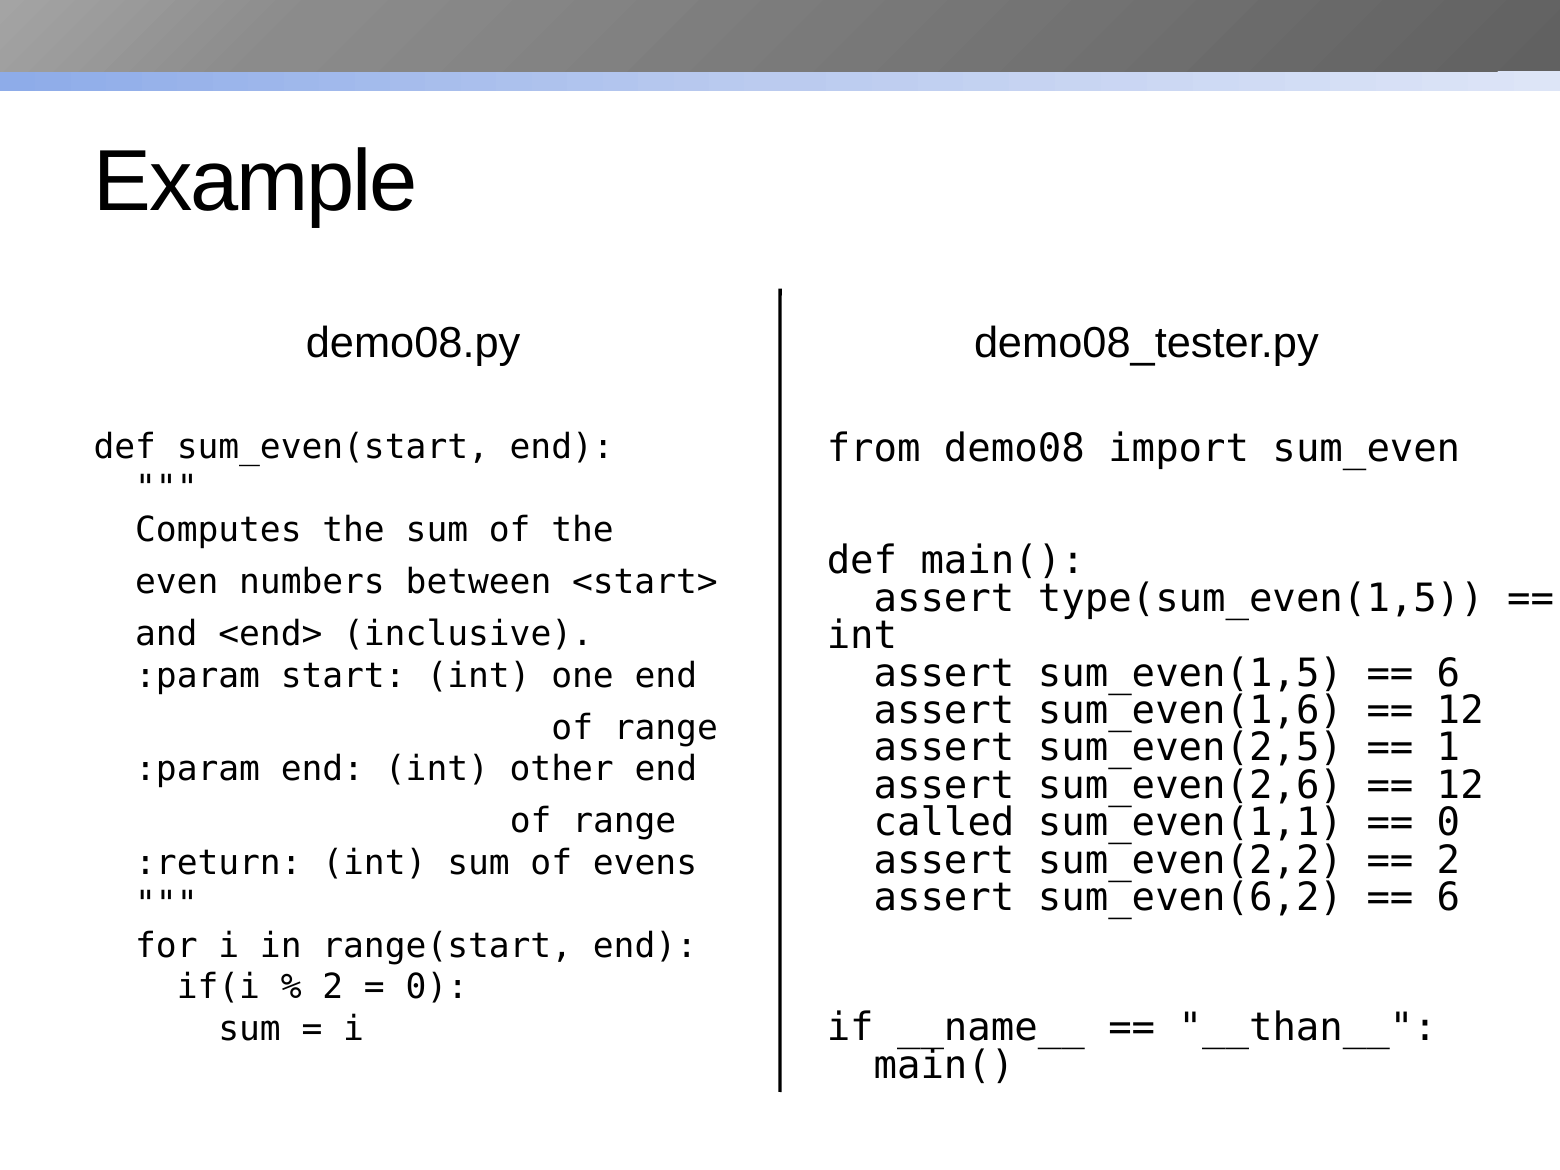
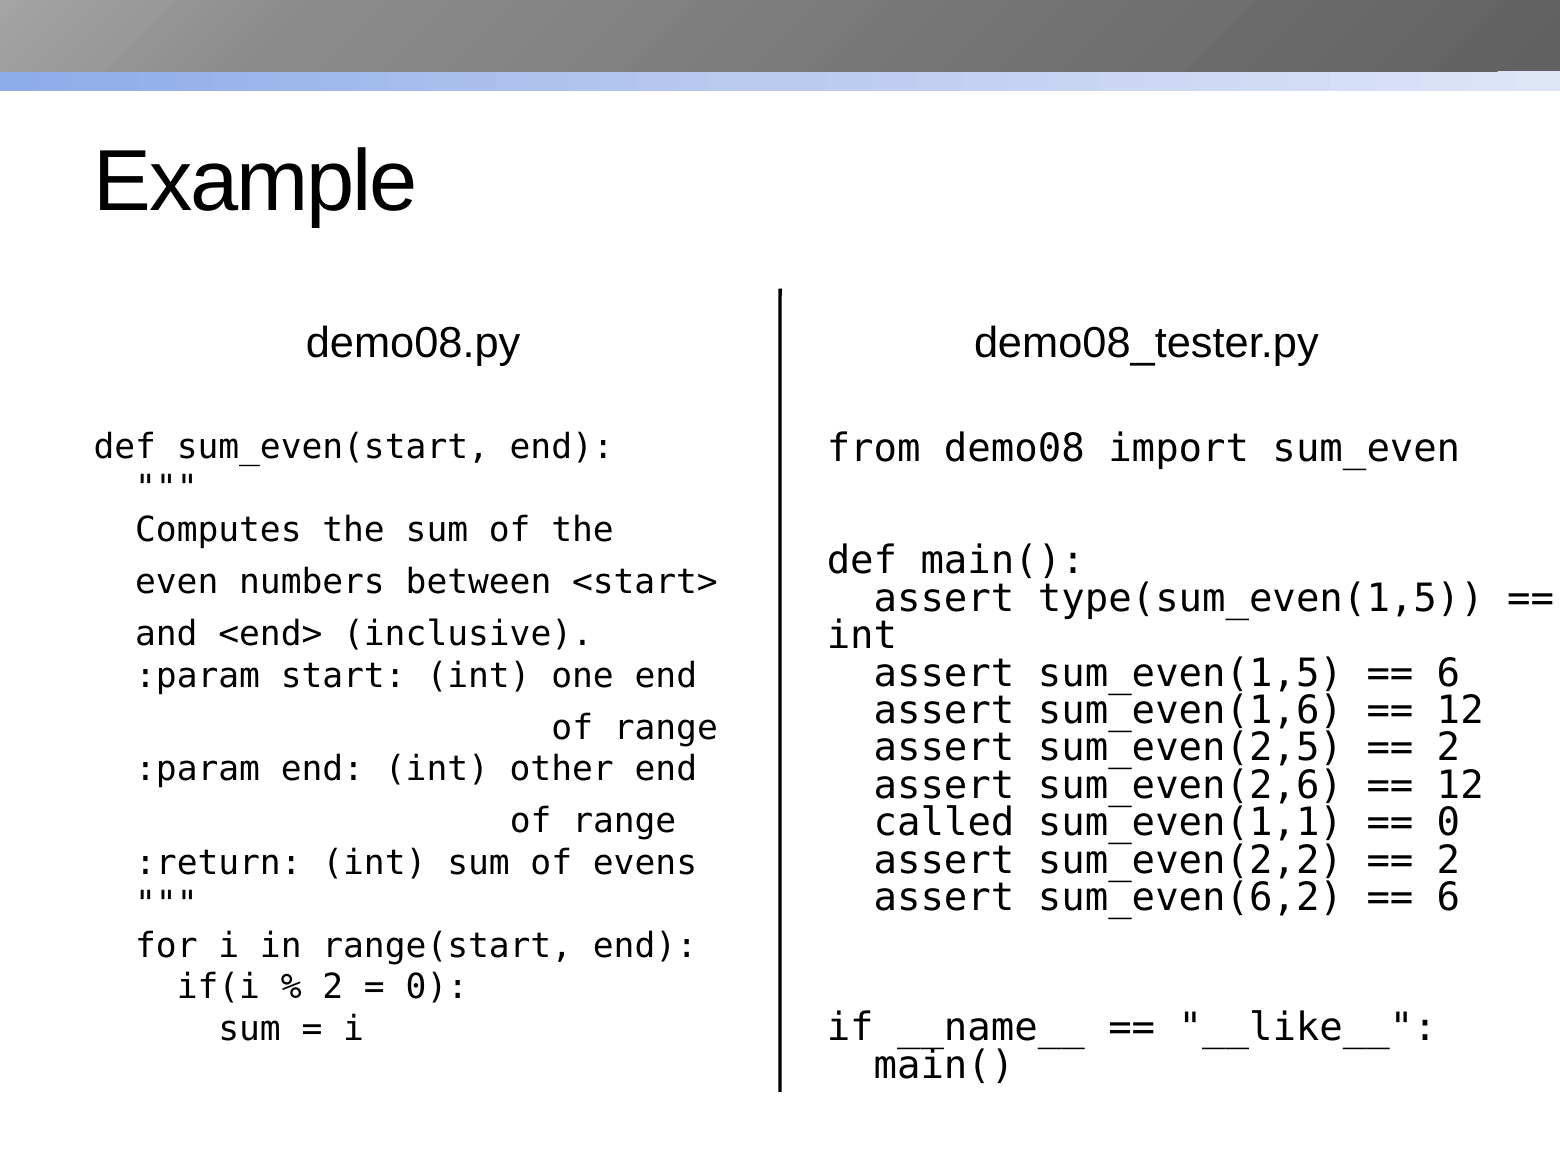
1 at (1448, 748): 1 -> 2
__than__: __than__ -> __like__
